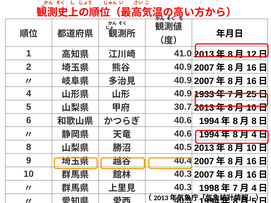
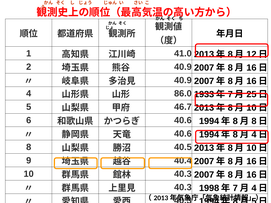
40.9 at (183, 94): 40.9 -> 86.0
30.7: 30.7 -> 46.7
